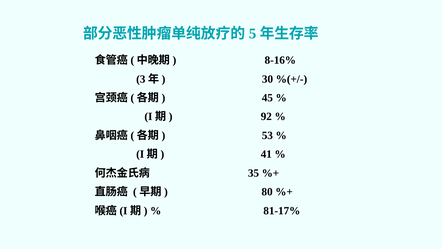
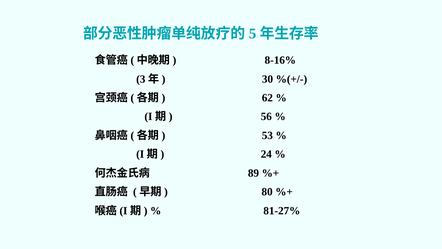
45: 45 -> 62
92: 92 -> 56
41: 41 -> 24
35: 35 -> 89
81-17%: 81-17% -> 81-27%
